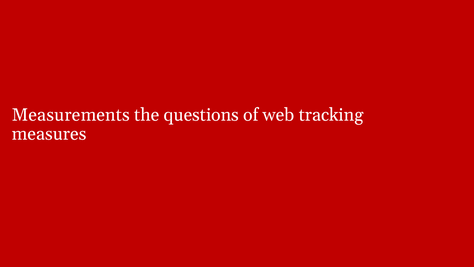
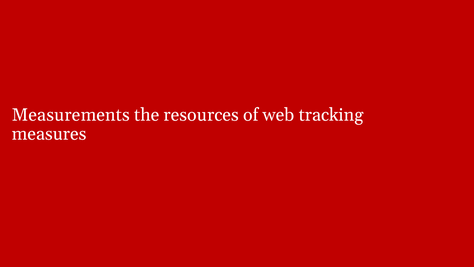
questions: questions -> resources
